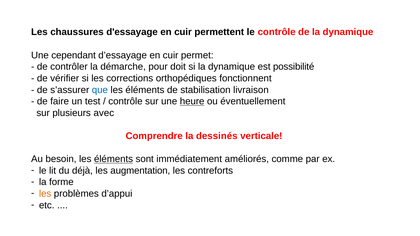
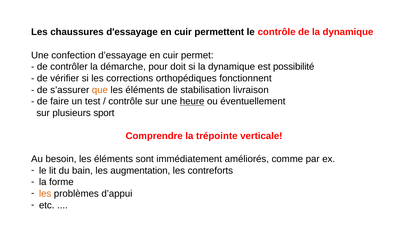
cependant: cependant -> confection
que colour: blue -> orange
avec: avec -> sport
dessinés: dessinés -> trépointe
éléments at (114, 159) underline: present -> none
déjà: déjà -> bain
